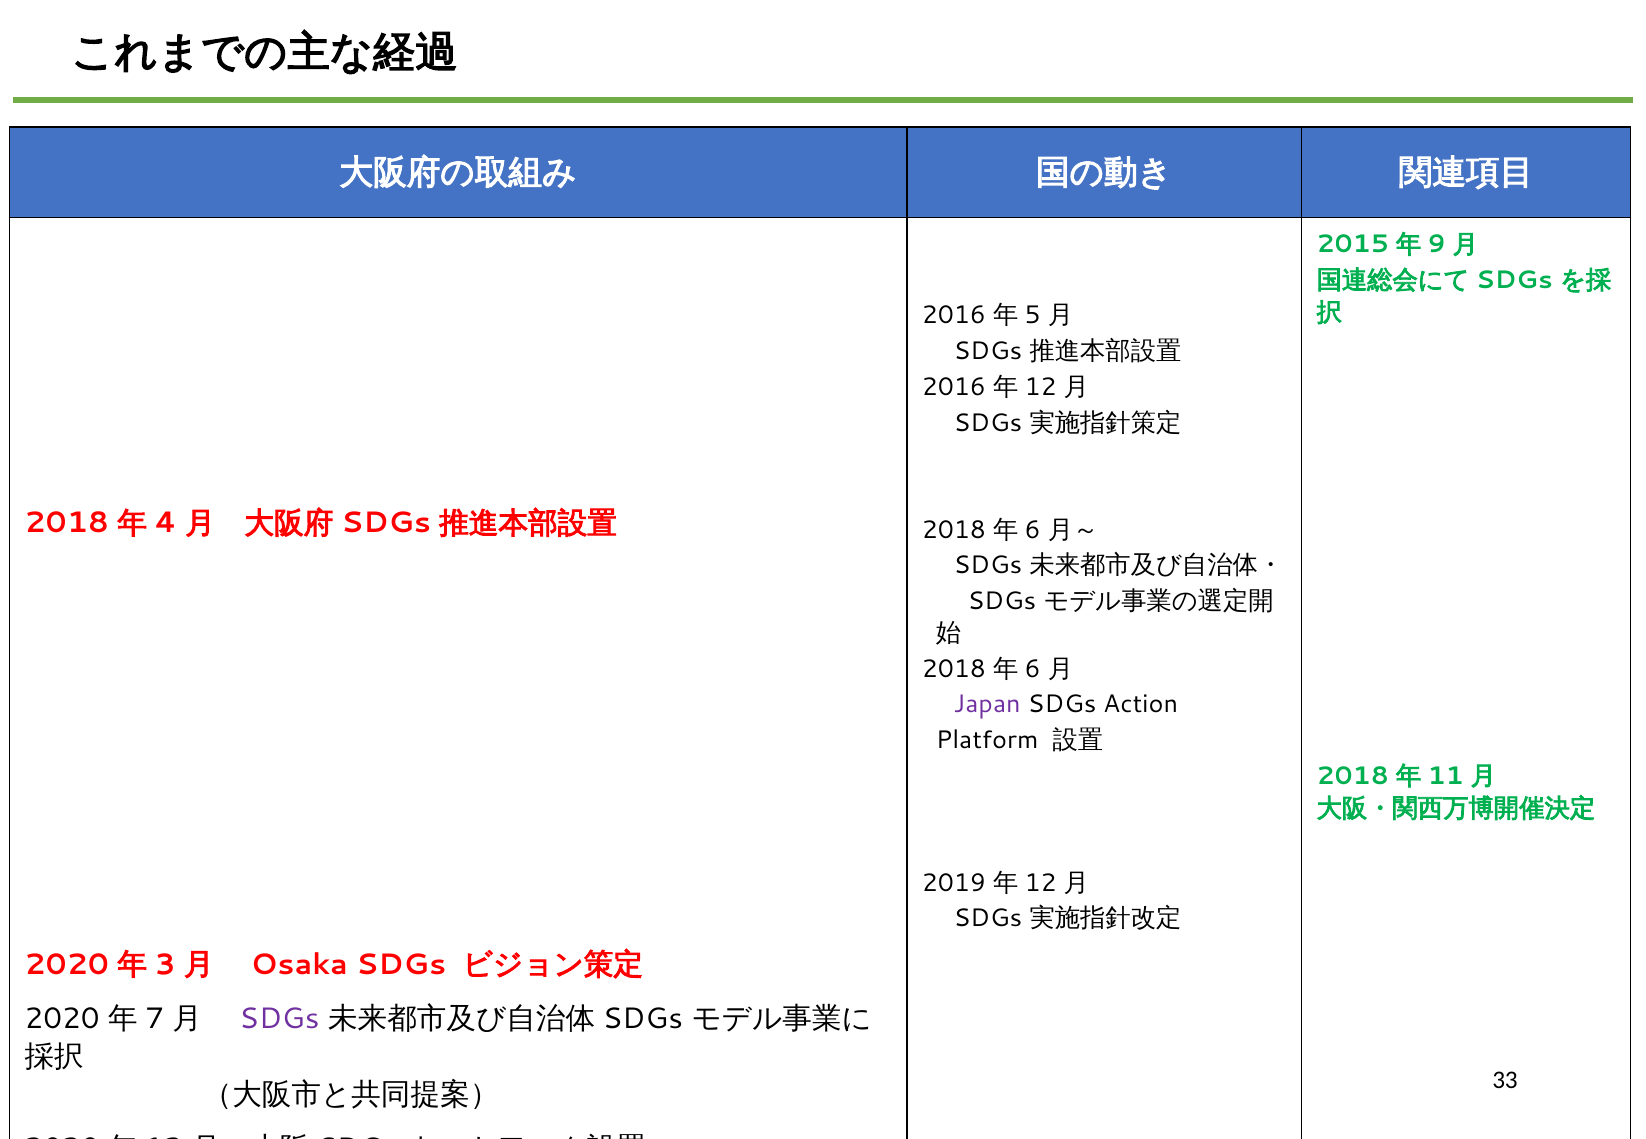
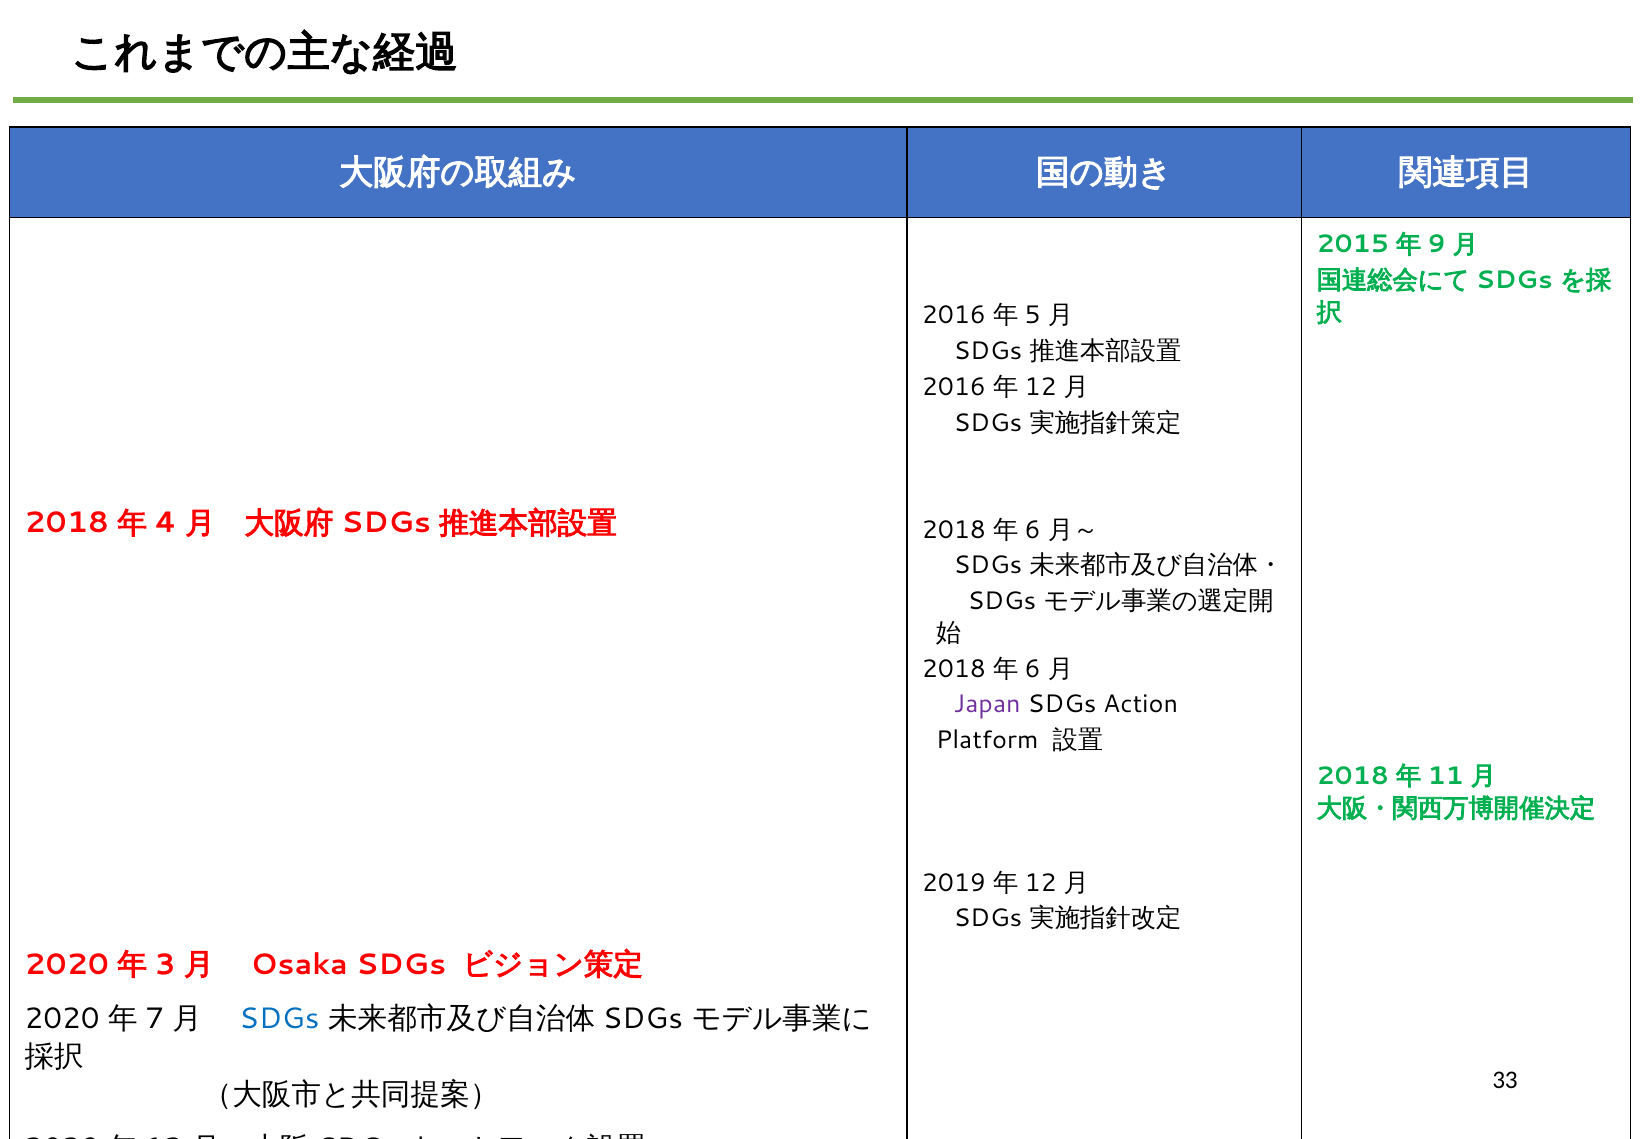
SDGs at (279, 1019) colour: purple -> blue
